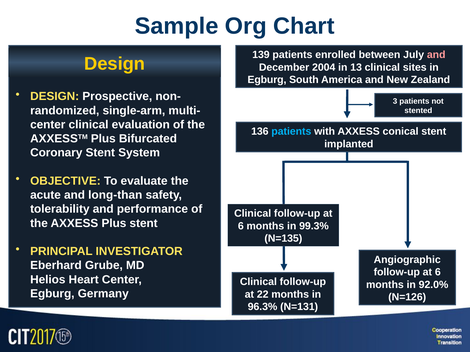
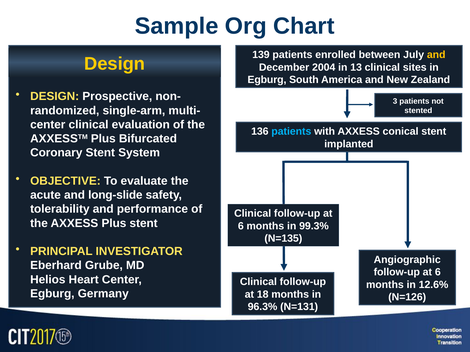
and at (436, 55) colour: pink -> yellow
long-than: long-than -> long-slide
92.0%: 92.0% -> 12.6%
22: 22 -> 18
